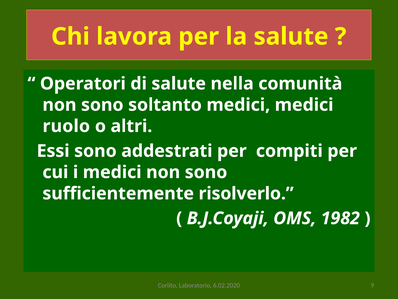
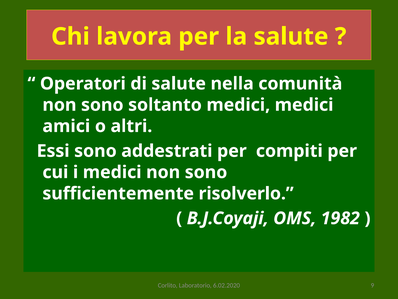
ruolo: ruolo -> amici
